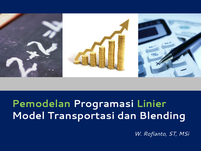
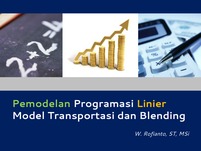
Linier colour: light green -> yellow
